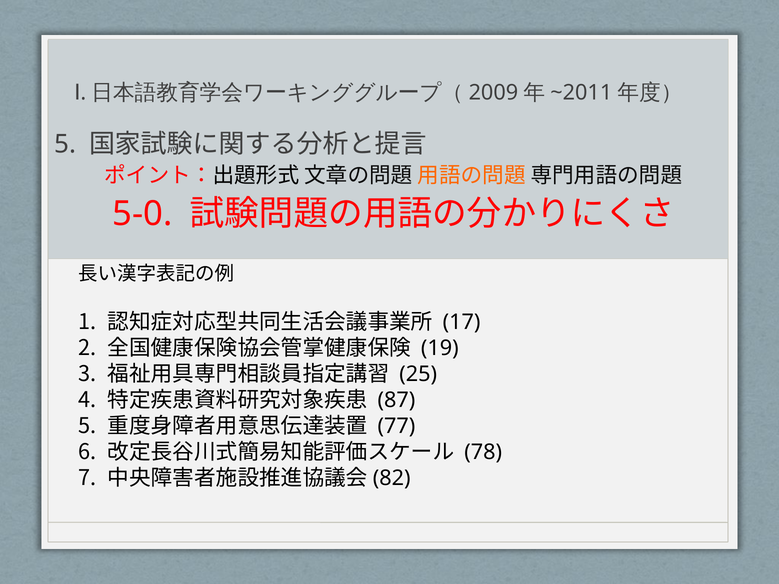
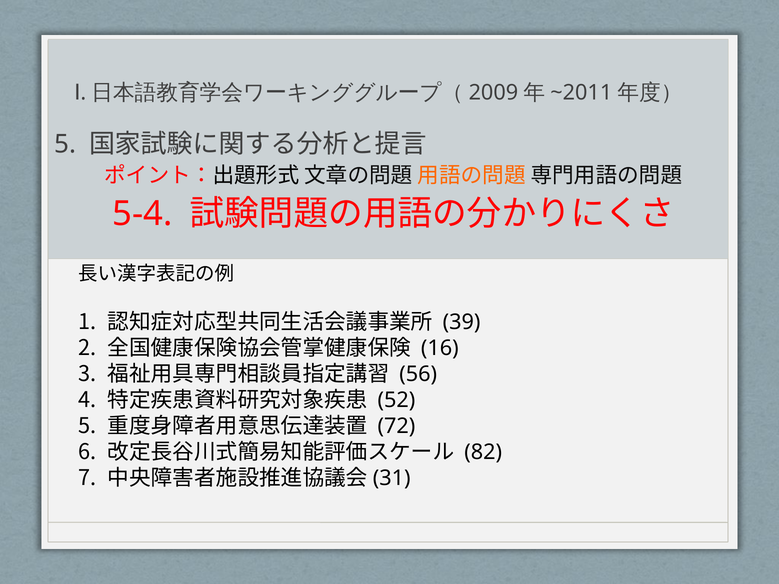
5-0: 5-0 -> 5-4
17: 17 -> 39
19: 19 -> 16
25: 25 -> 56
87: 87 -> 52
77: 77 -> 72
78: 78 -> 82
82: 82 -> 31
